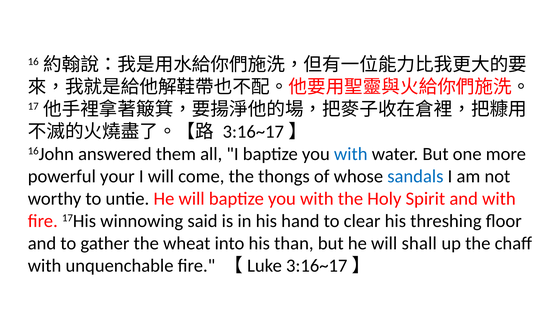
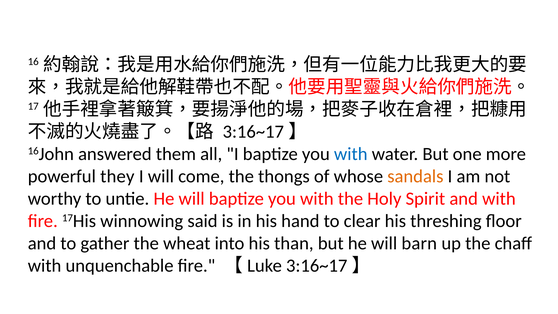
your: your -> they
sandals colour: blue -> orange
shall: shall -> barn
